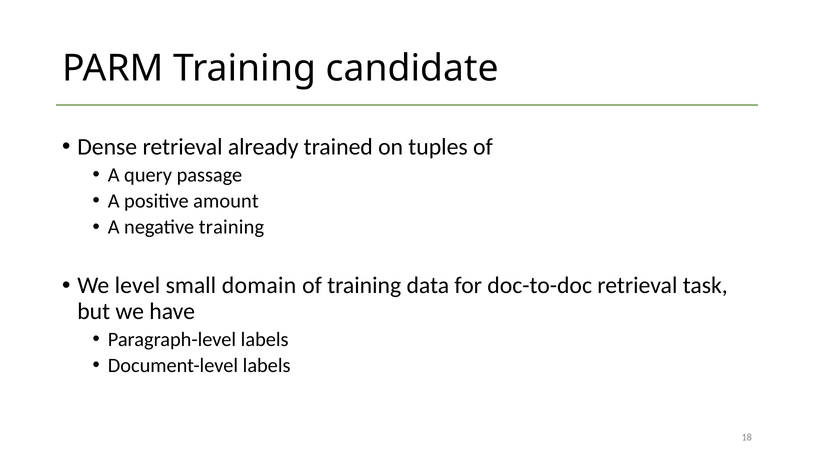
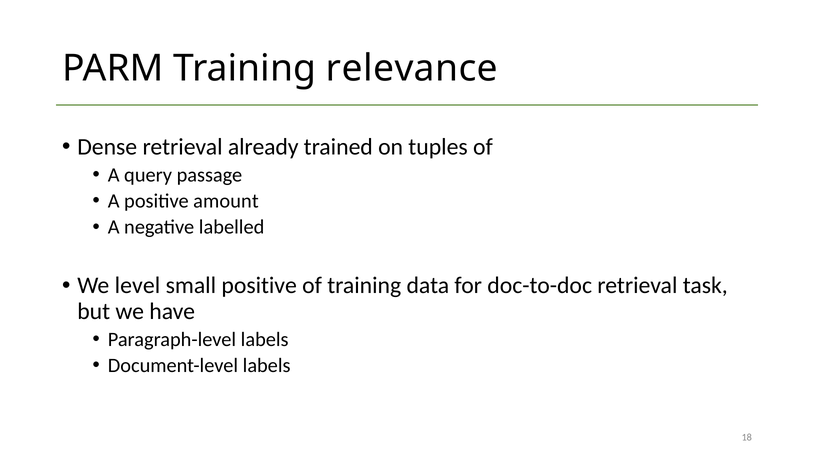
candidate: candidate -> relevance
negative training: training -> labelled
small domain: domain -> positive
